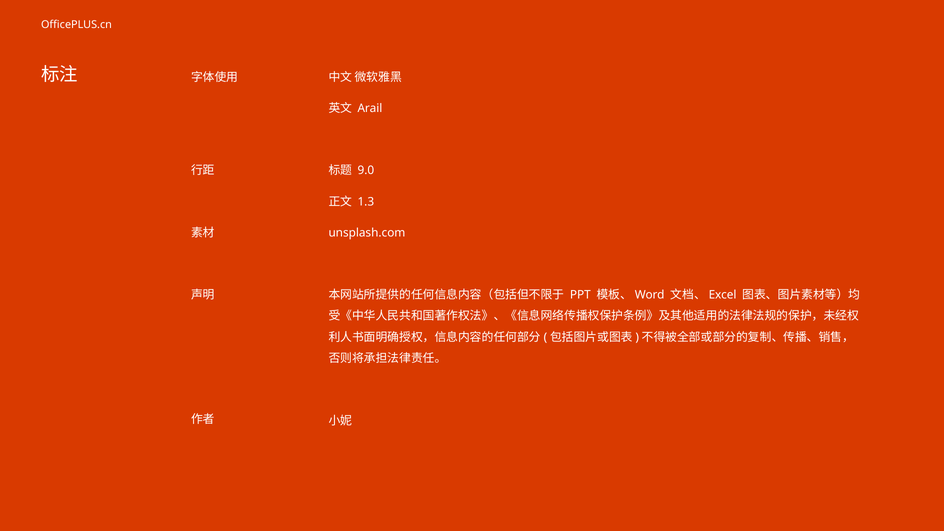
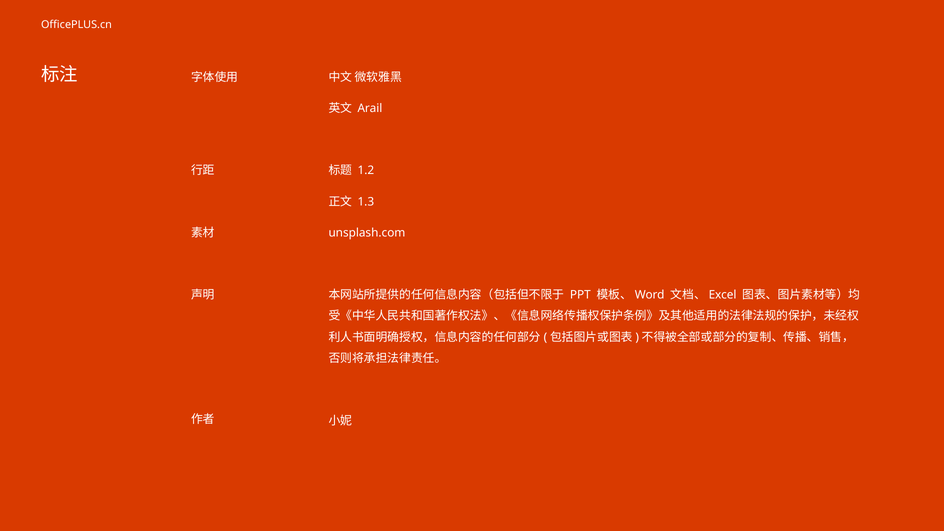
9.0: 9.0 -> 1.2
